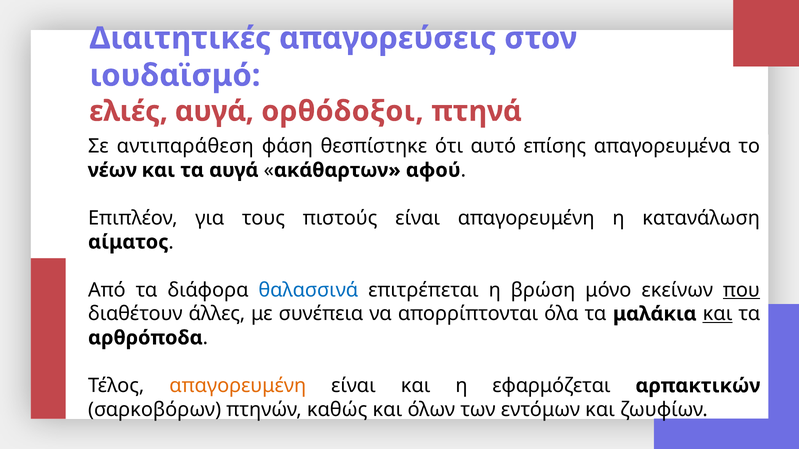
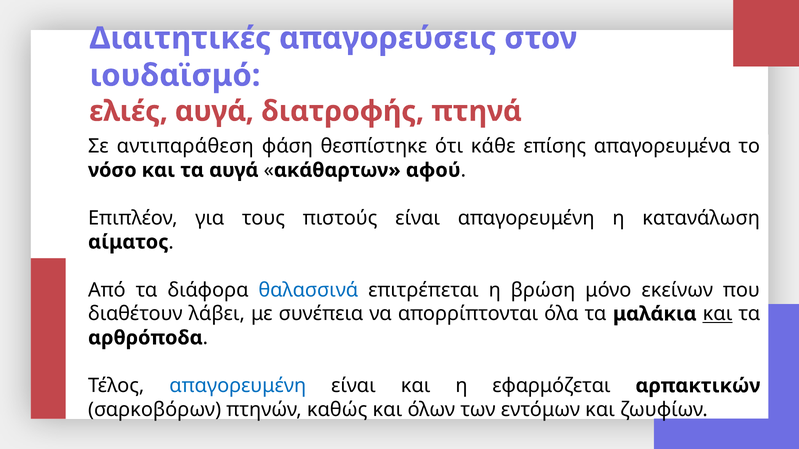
ορθόδοξοι: ορθόδοξοι -> διατροφής
αυτό: αυτό -> κάθε
νέων: νέων -> νόσο
που underline: present -> none
άλλες: άλλες -> λάβει
απαγορευμένη at (238, 386) colour: orange -> blue
